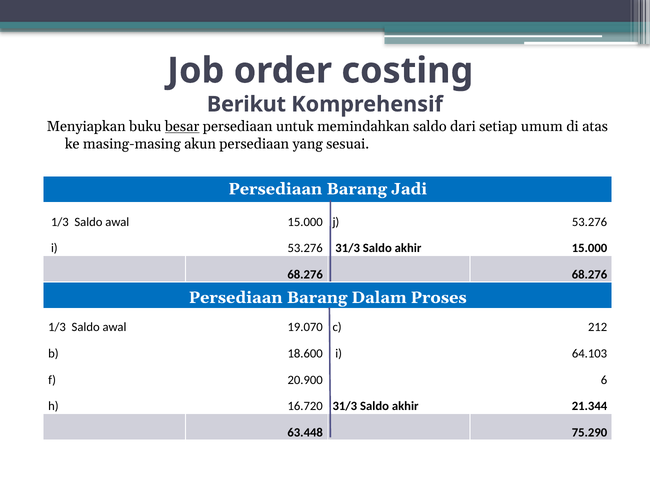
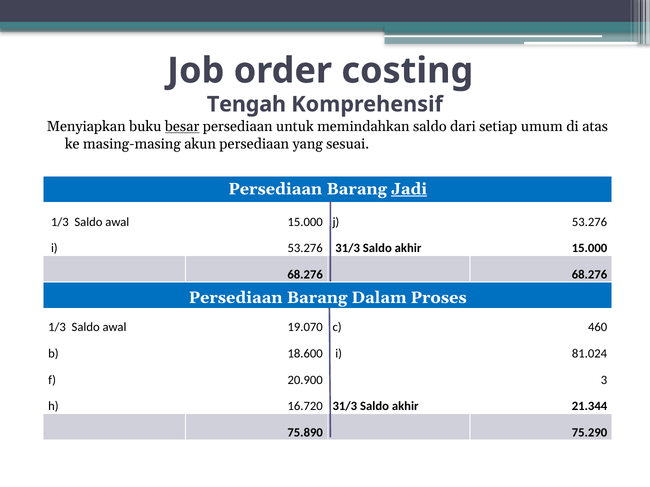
Berikut: Berikut -> Tengah
Jadi underline: none -> present
212: 212 -> 460
64.103: 64.103 -> 81.024
6: 6 -> 3
63.448: 63.448 -> 75.890
